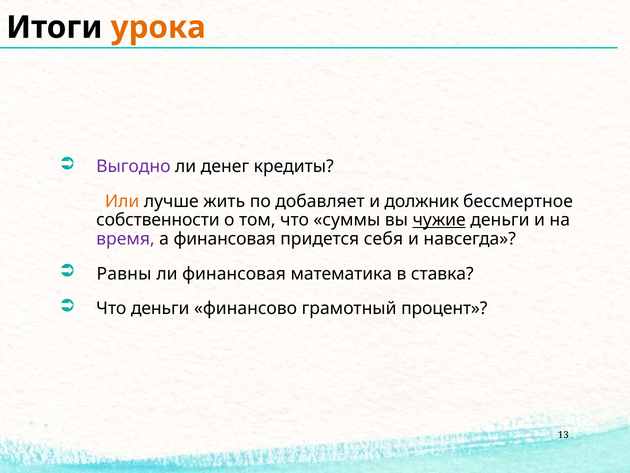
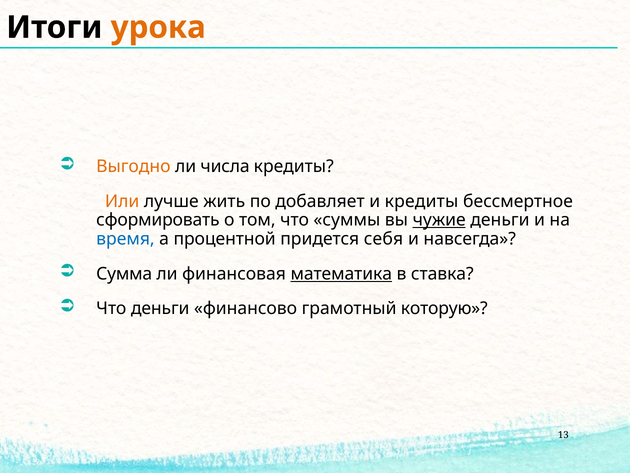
Выгодно colour: purple -> orange
денег: денег -> числа
и должник: должник -> кредиты
собственности: собственности -> сформировать
время colour: purple -> blue
а финансовая: финансовая -> процентной
Равны: Равны -> Сумма
математика underline: none -> present
процент: процент -> которую
